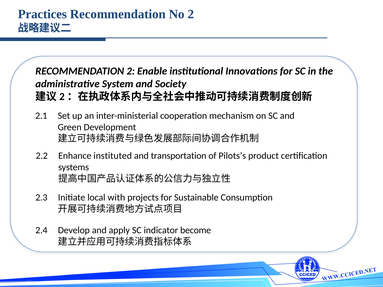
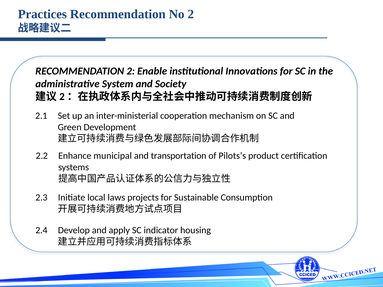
instituted: instituted -> municipal
with: with -> laws
become: become -> housing
